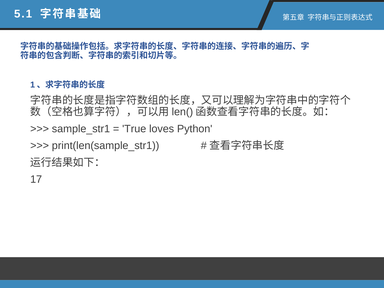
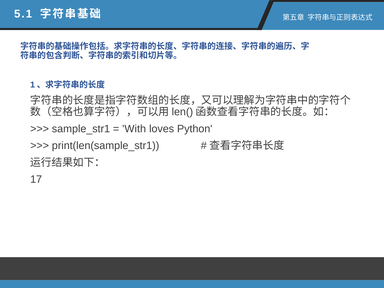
True: True -> With
